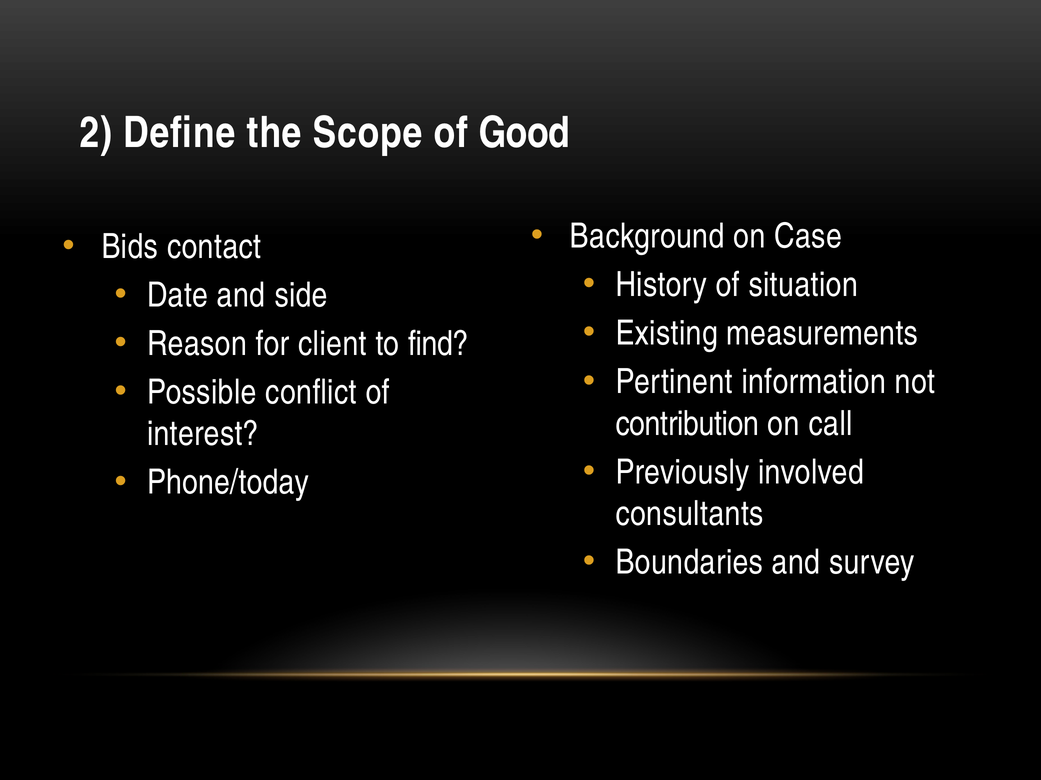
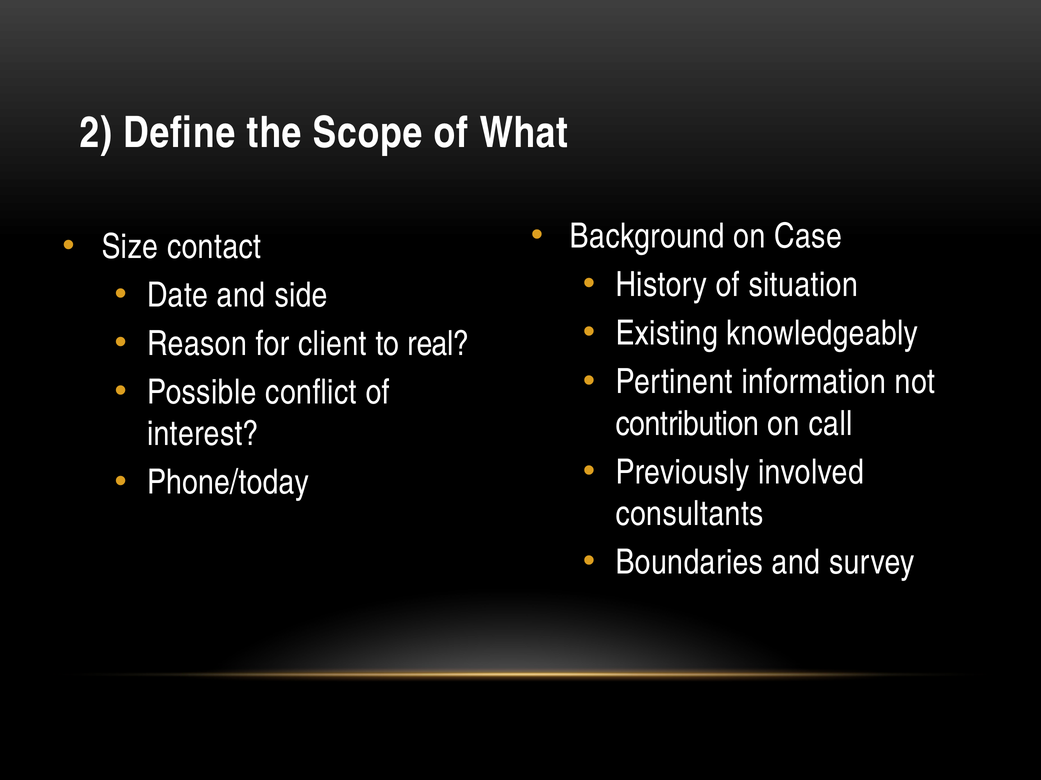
Good: Good -> What
Bids: Bids -> Size
measurements: measurements -> knowledgeably
find: find -> real
